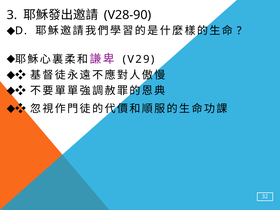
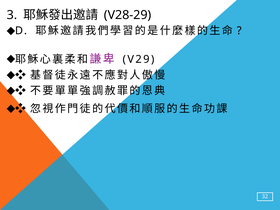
V28-90: V28-90 -> V28-29
